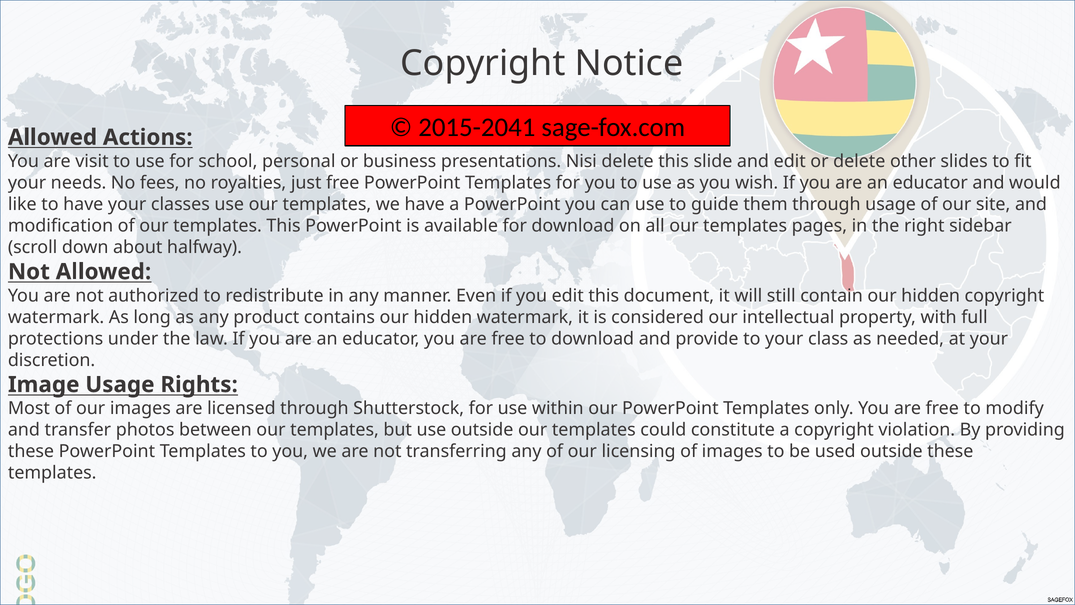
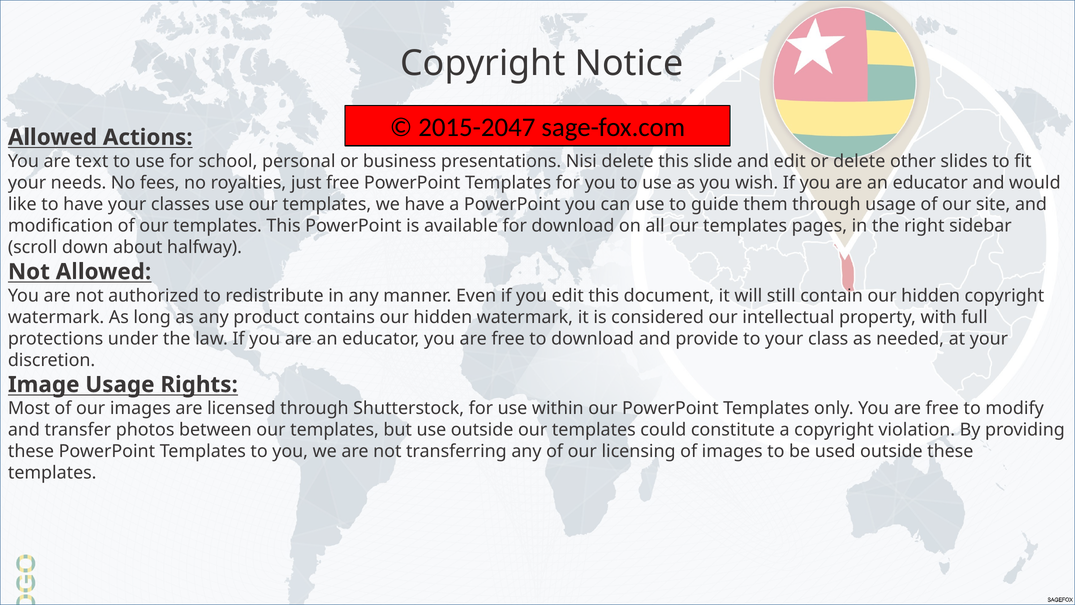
2015-2041: 2015-2041 -> 2015-2047
visit: visit -> text
